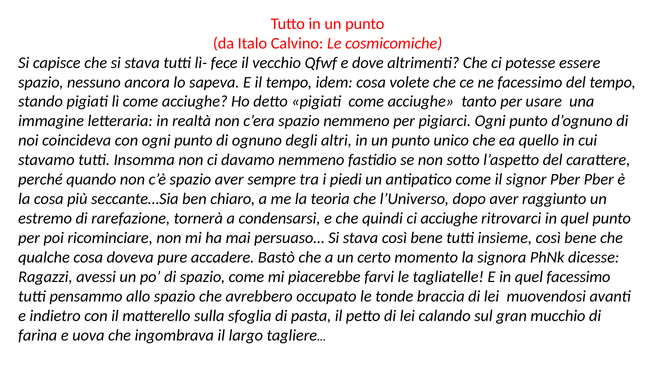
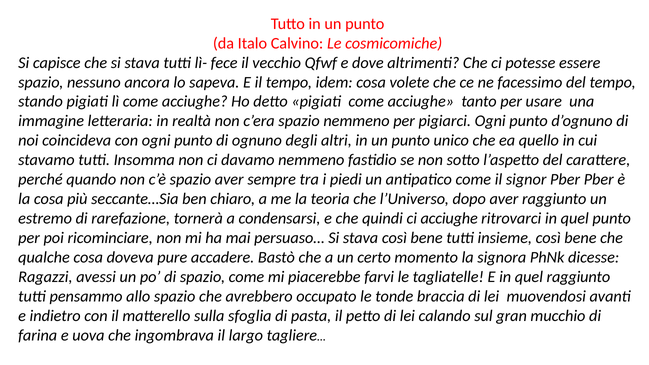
quel facessimo: facessimo -> raggiunto
